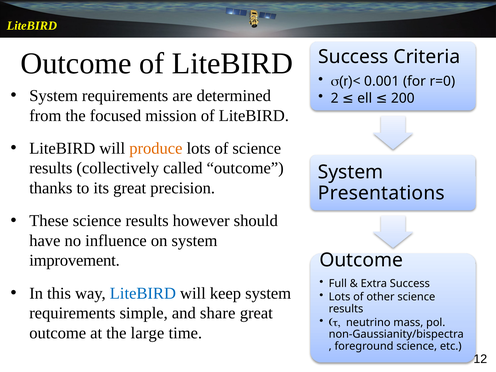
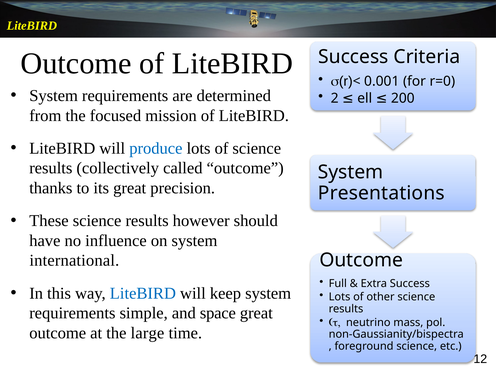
produce colour: orange -> blue
improvement: improvement -> international
share: share -> space
